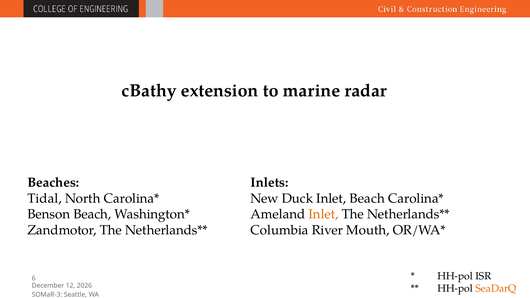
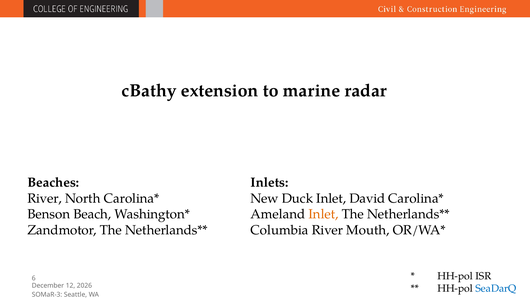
Tidal at (45, 198): Tidal -> River
Inlet Beach: Beach -> David
SeaDarQ colour: orange -> blue
